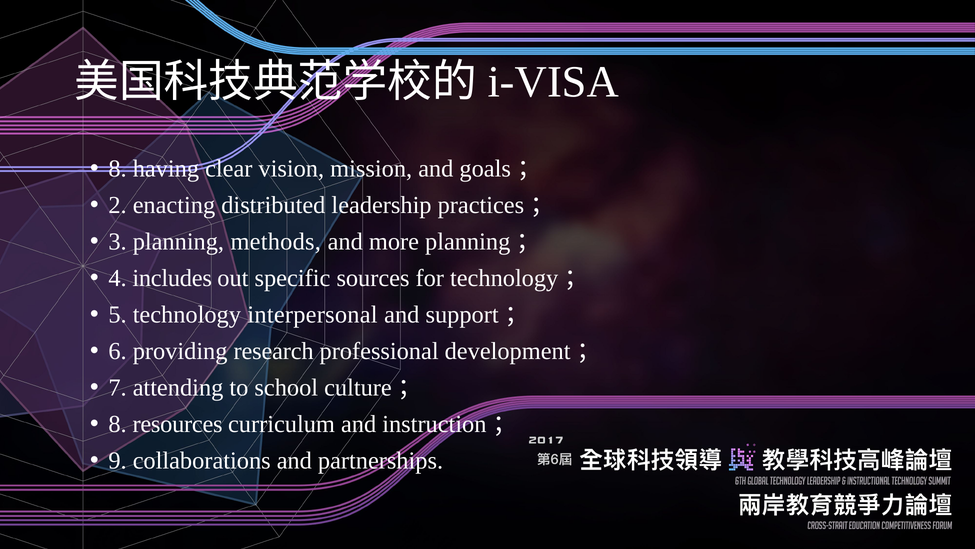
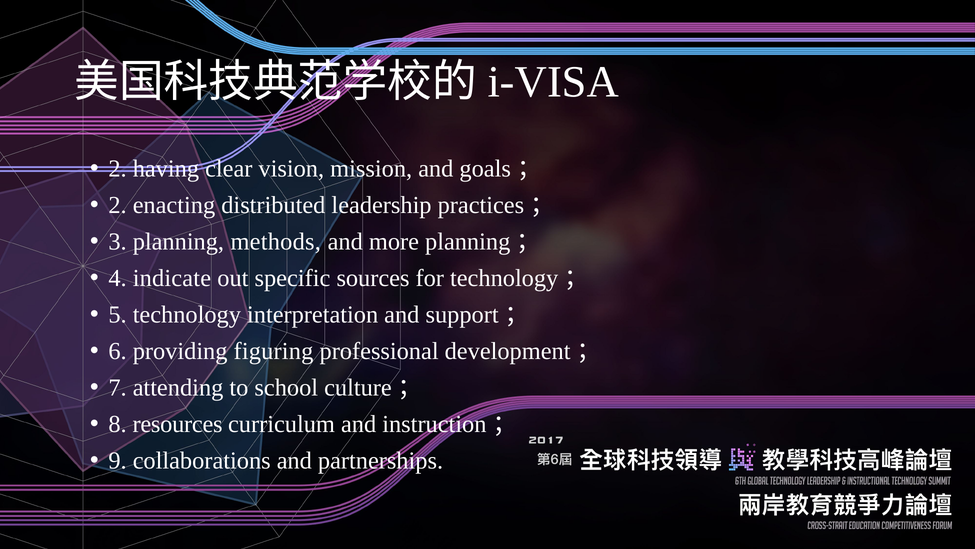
8 at (118, 168): 8 -> 2
includes: includes -> indicate
interpersonal: interpersonal -> interpretation
research: research -> figuring
